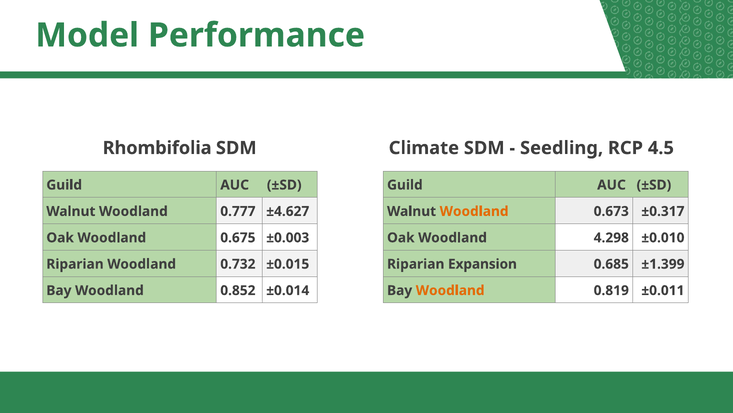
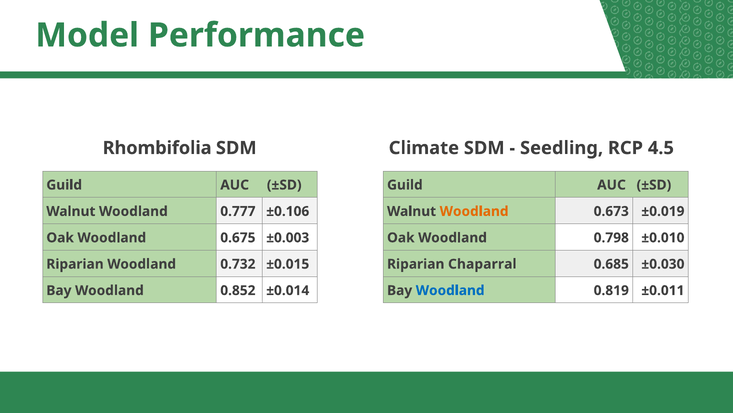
±0.317: ±0.317 -> ±0.019
±4.627: ±4.627 -> ±0.106
4.298: 4.298 -> 0.798
Expansion: Expansion -> Chaparral
±1.399: ±1.399 -> ±0.030
Woodland at (450, 290) colour: orange -> blue
